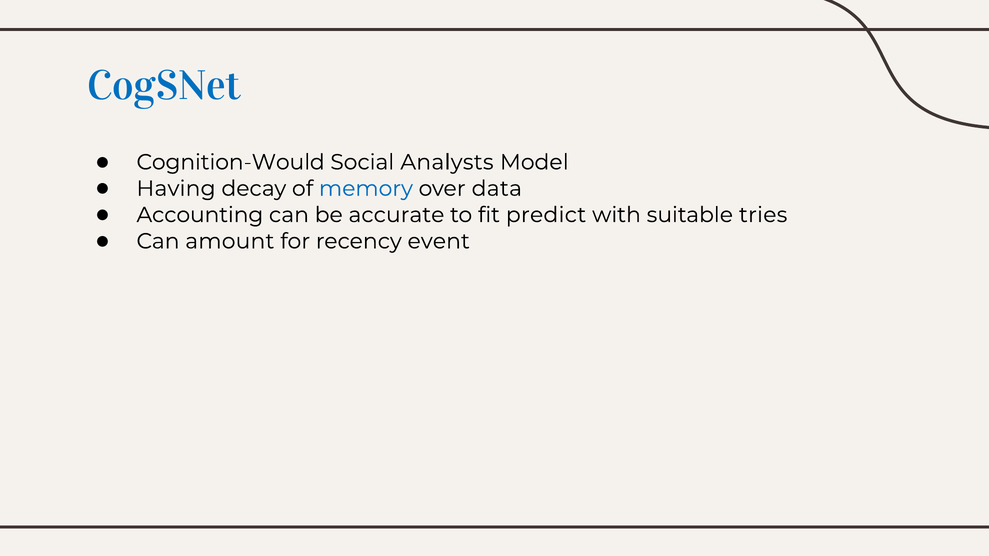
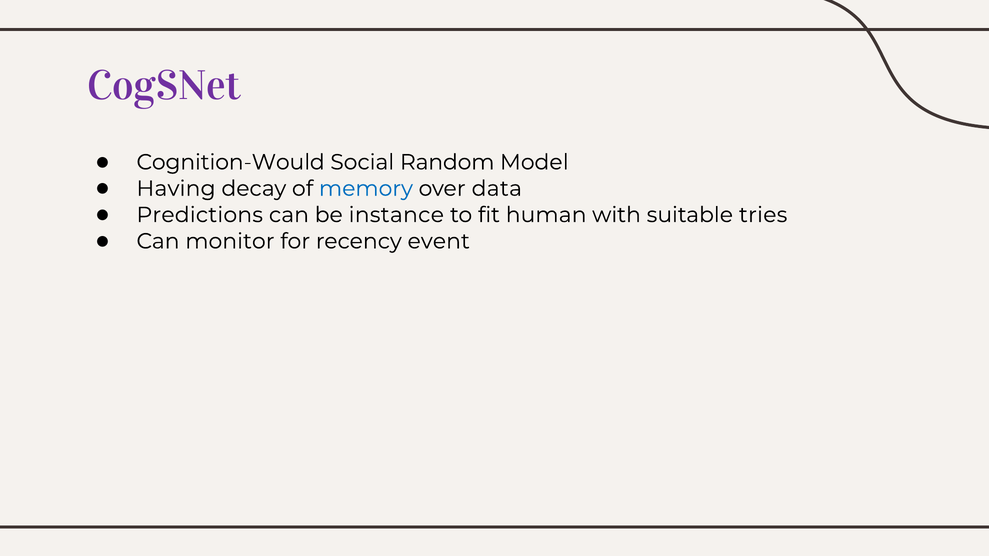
CogSNet colour: blue -> purple
Analysts: Analysts -> Random
Accounting: Accounting -> Predictions
accurate: accurate -> instance
predict: predict -> human
amount: amount -> monitor
